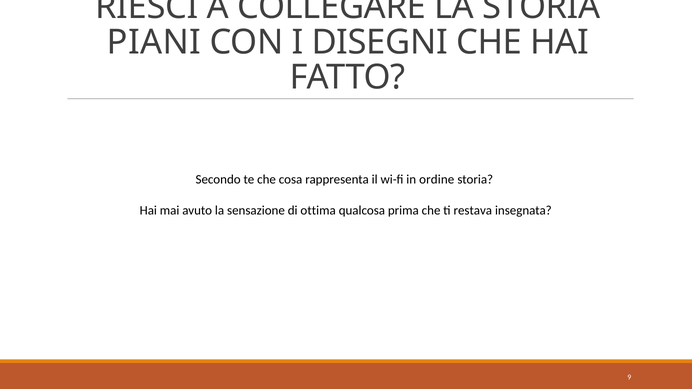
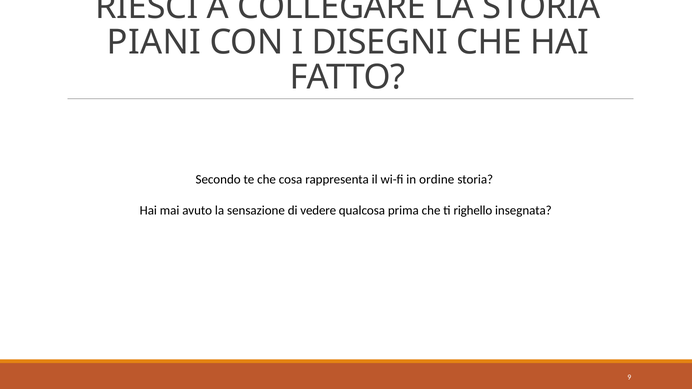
ottima: ottima -> vedere
restava: restava -> righello
